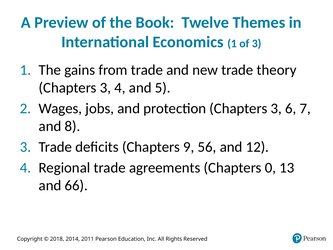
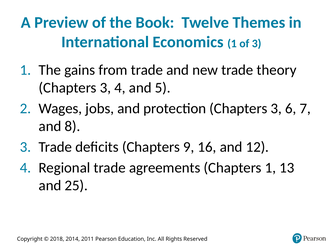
56: 56 -> 16
Chapters 0: 0 -> 1
66: 66 -> 25
